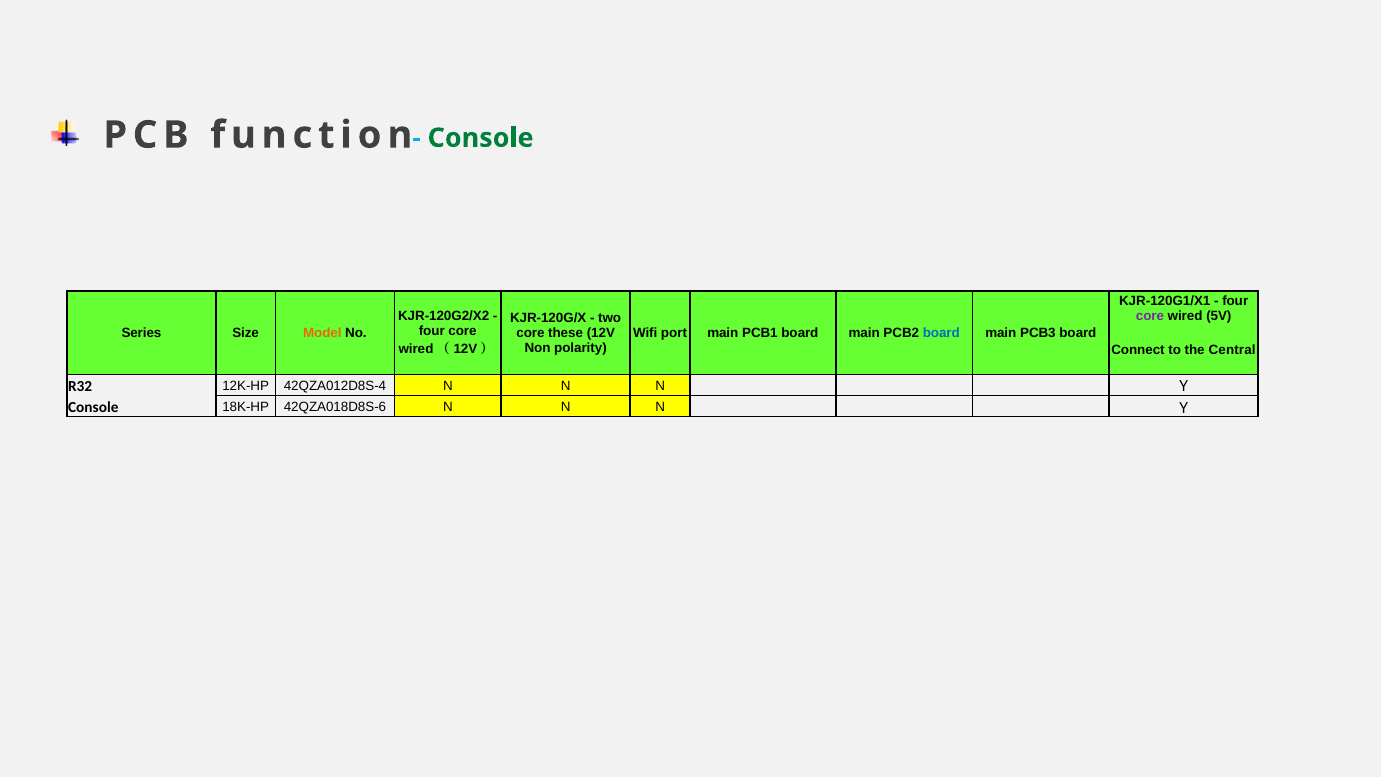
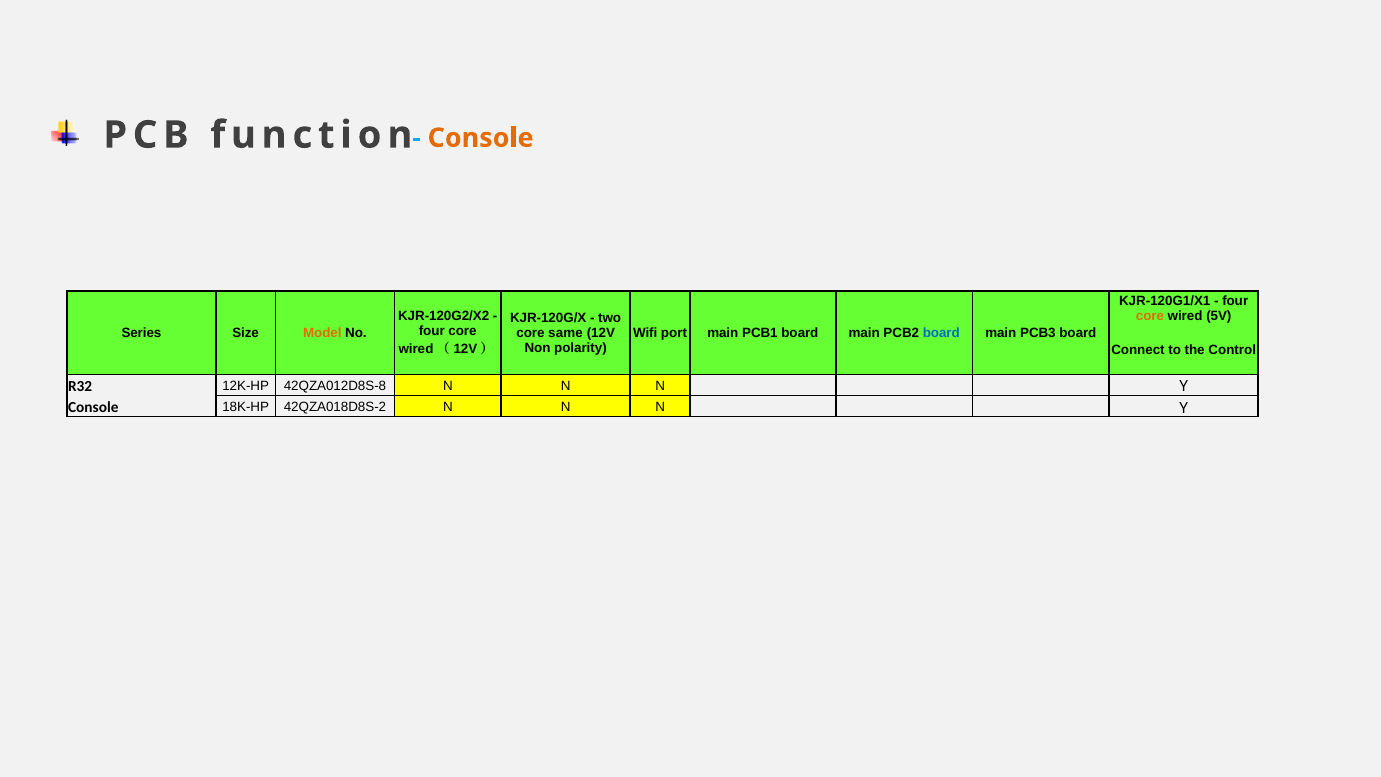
Console at (481, 138) colour: green -> orange
core at (1150, 316) colour: purple -> orange
these: these -> same
Central: Central -> Control
42QZA012D8S-4: 42QZA012D8S-4 -> 42QZA012D8S-8
42QZA018D8S-6: 42QZA018D8S-6 -> 42QZA018D8S-2
